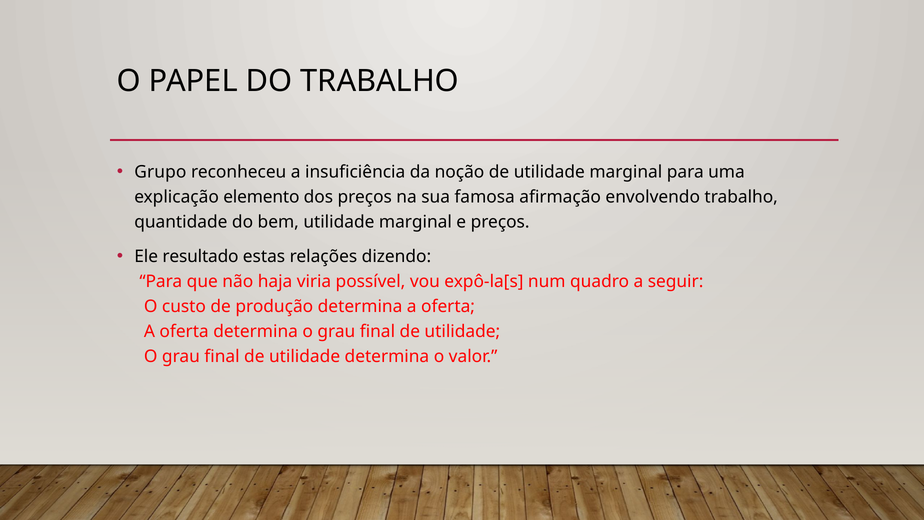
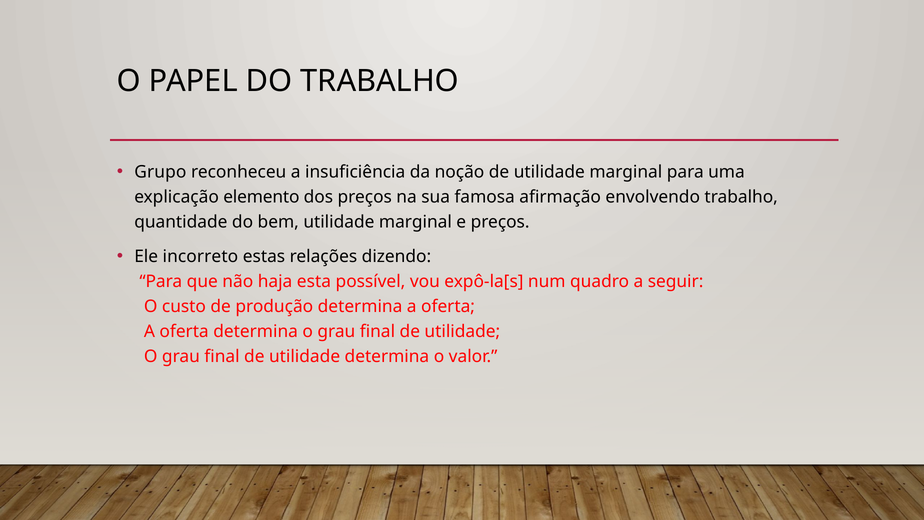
resultado: resultado -> incorreto
viria: viria -> esta
